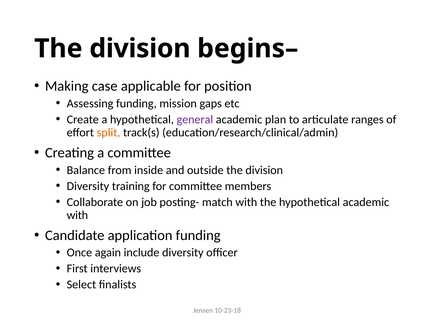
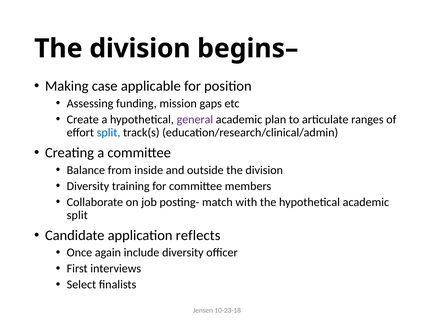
split at (109, 133) colour: orange -> blue
with at (77, 215): with -> split
application funding: funding -> reflects
